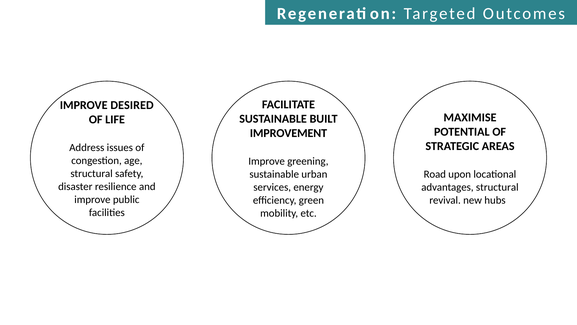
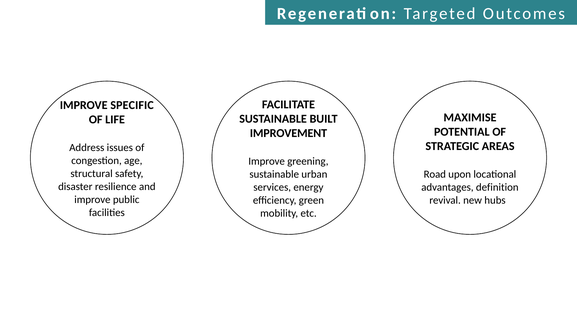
DESIRED: DESIRED -> SPECIFIC
advantages structural: structural -> definition
